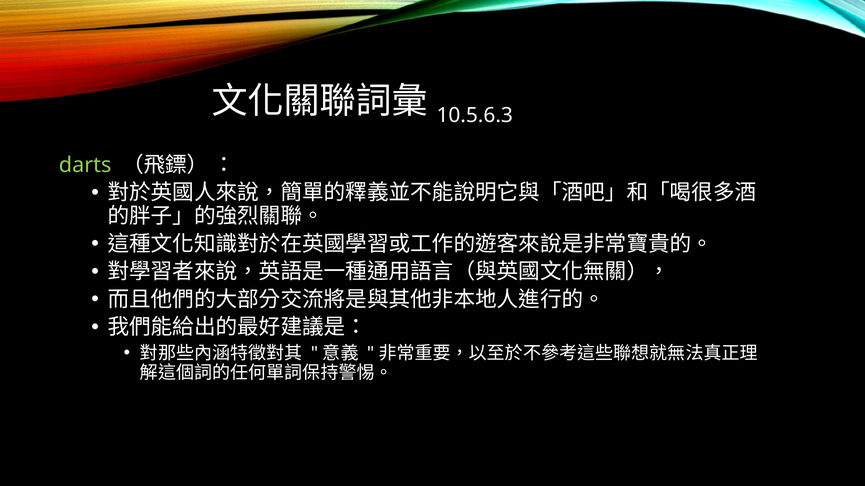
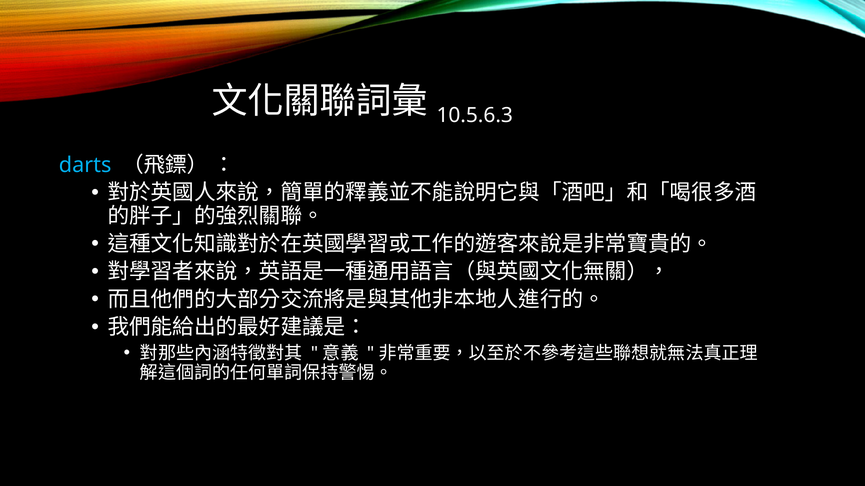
darts colour: light green -> light blue
